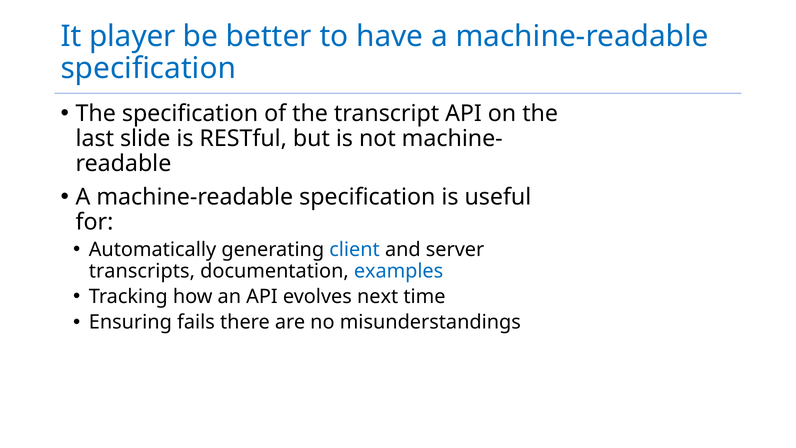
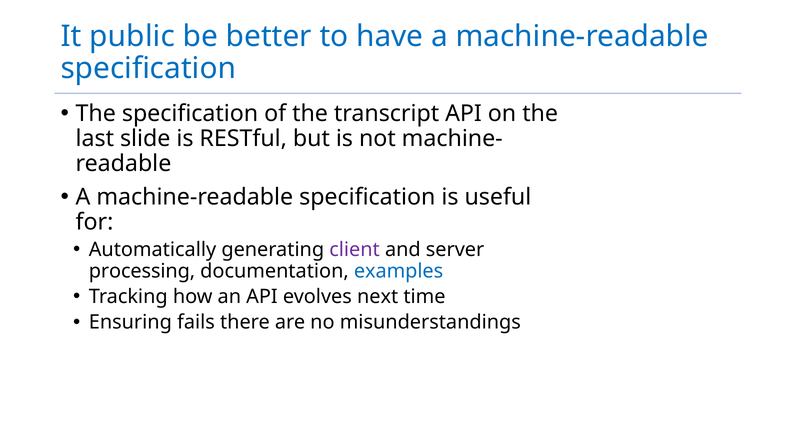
player: player -> public
client colour: blue -> purple
transcripts: transcripts -> processing
